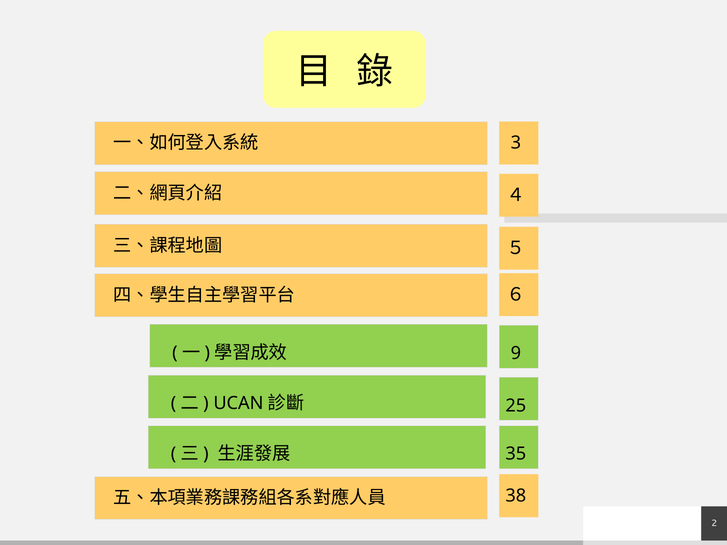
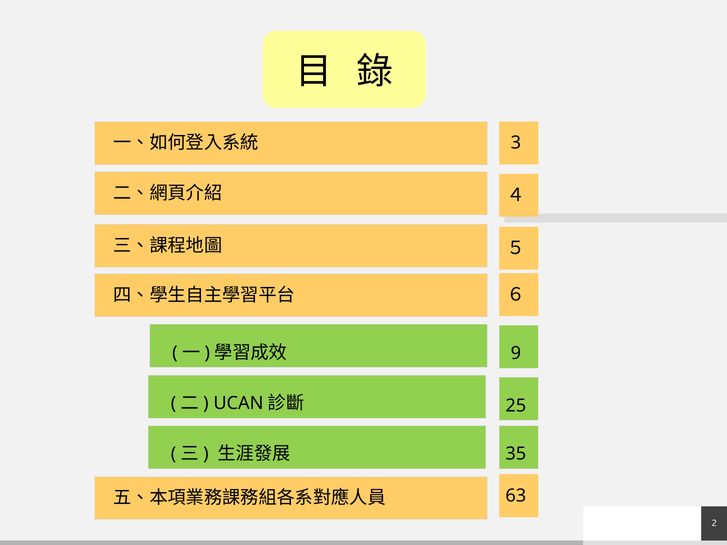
38: 38 -> 63
